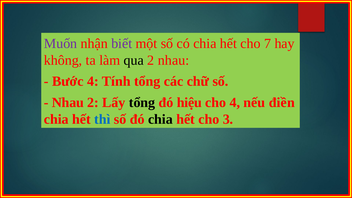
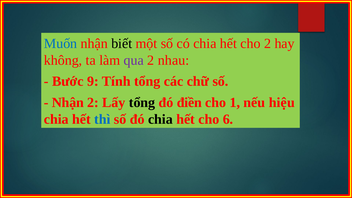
Muốn colour: purple -> blue
biết colour: purple -> black
cho 7: 7 -> 2
qua colour: black -> purple
Bước 4: 4 -> 9
Nhau at (68, 102): Nhau -> Nhận
hiệu: hiệu -> điền
cho 4: 4 -> 1
điền: điền -> hiệu
3: 3 -> 6
